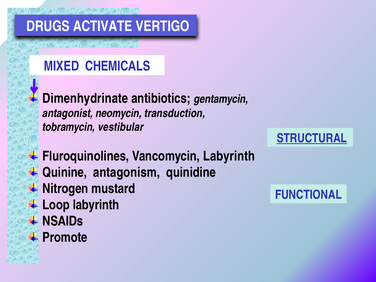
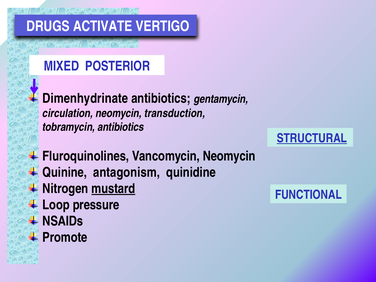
CHEMICALS: CHEMICALS -> POSTERIOR
antagonist: antagonist -> circulation
tobramycin vestibular: vestibular -> antibiotics
Vancomycin Labyrinth: Labyrinth -> Neomycin
mustard underline: none -> present
Loop labyrinth: labyrinth -> pressure
